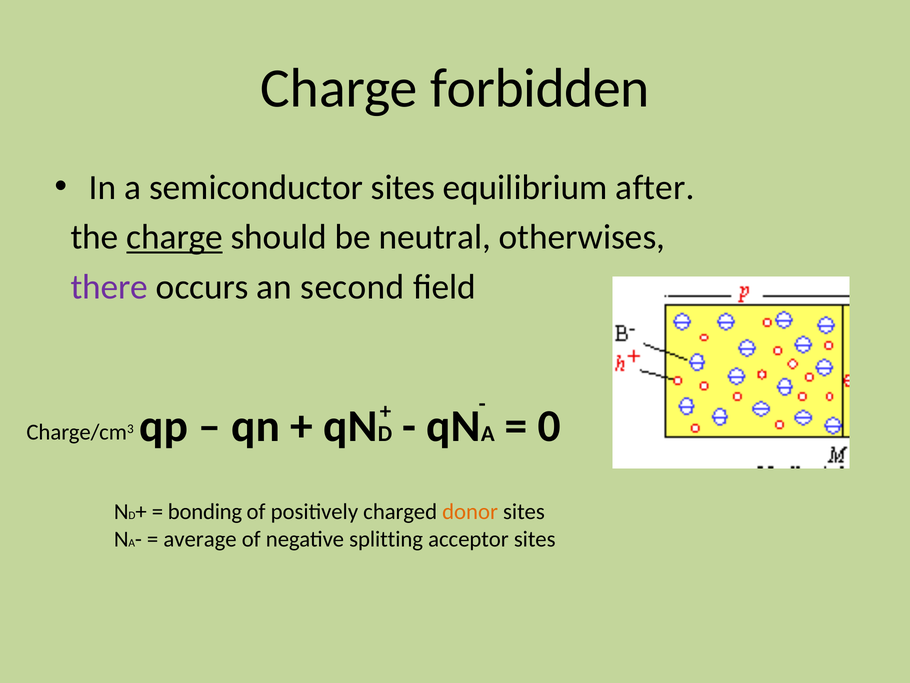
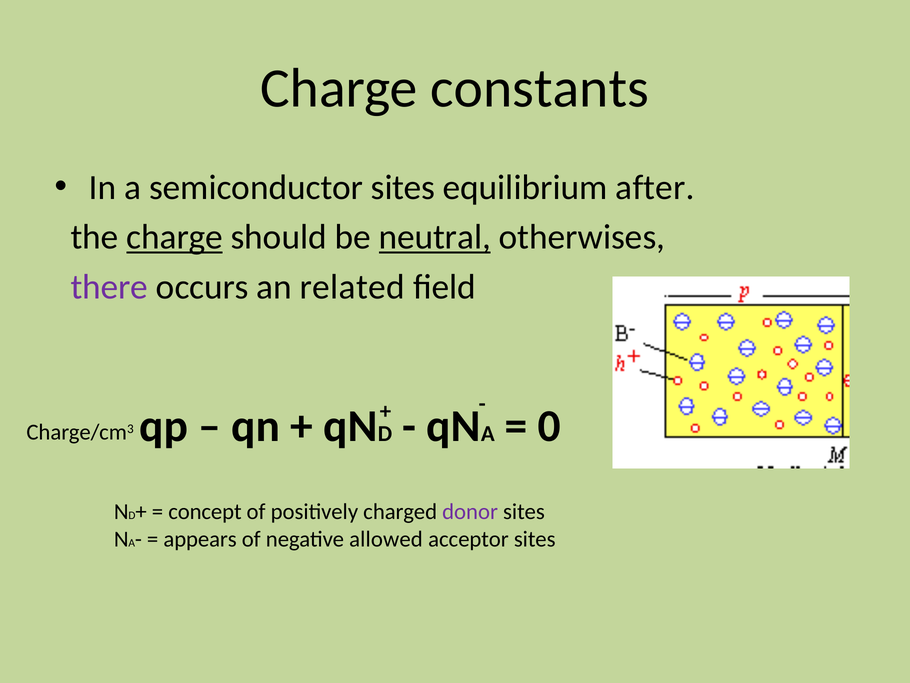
forbidden: forbidden -> constants
neutral underline: none -> present
second: second -> related
bonding: bonding -> concept
donor colour: orange -> purple
average: average -> appears
splitting: splitting -> allowed
